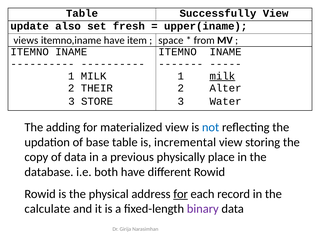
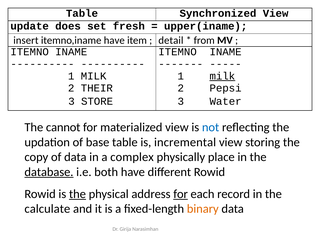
Successfully: Successfully -> Synchronized
also: also -> does
views: views -> insert
space: space -> detail
Alter: Alter -> Pepsi
adding: adding -> cannot
previous: previous -> complex
database underline: none -> present
the at (77, 194) underline: none -> present
binary colour: purple -> orange
